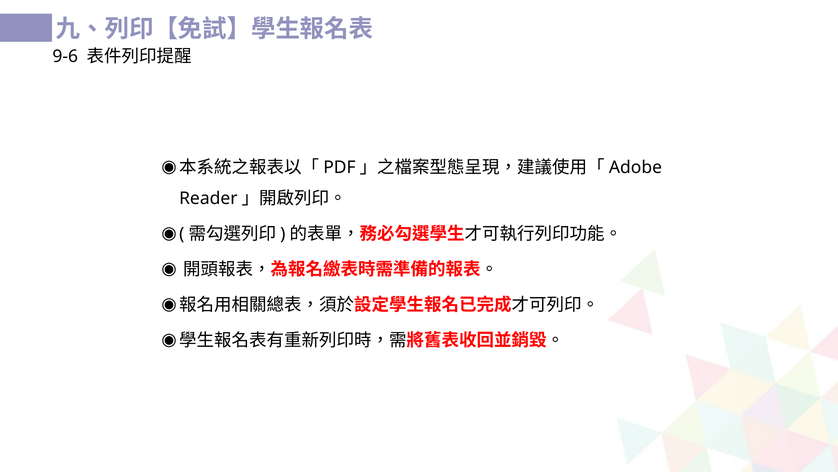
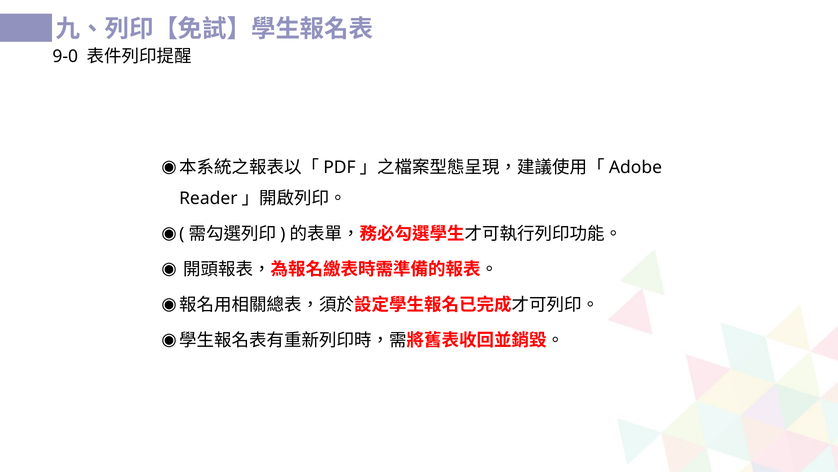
9-6: 9-6 -> 9-0
